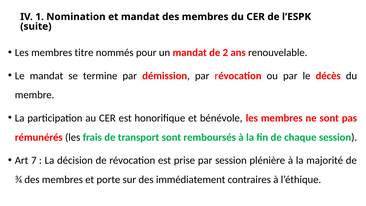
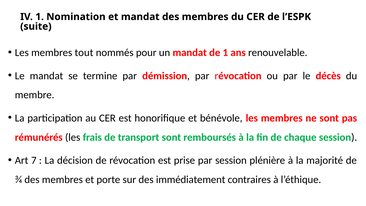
titre: titre -> tout
de 2: 2 -> 1
